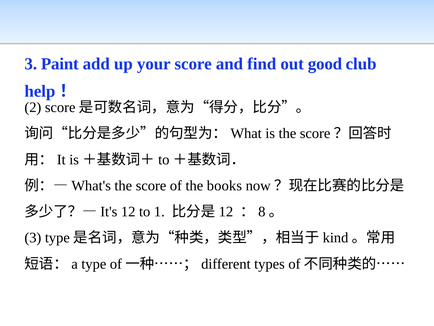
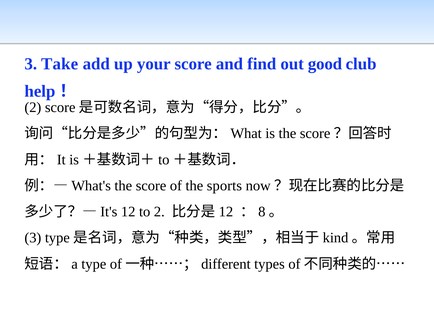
Paint: Paint -> Take
books: books -> sports
to 1: 1 -> 2
